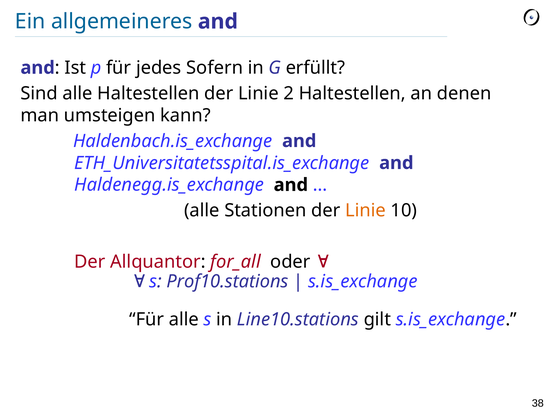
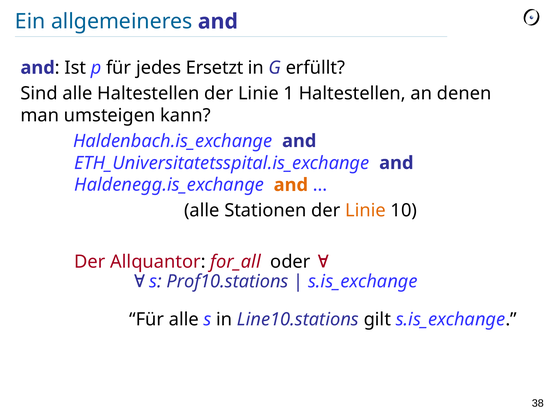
Sofern: Sofern -> Ersetzt
2: 2 -> 1
and at (291, 185) colour: black -> orange
